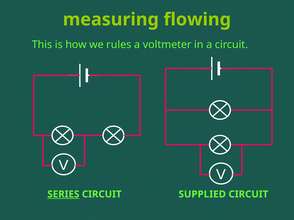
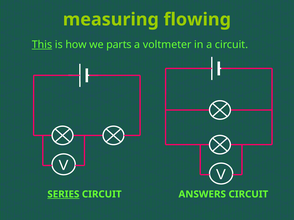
This underline: none -> present
rules: rules -> parts
SUPPLIED: SUPPLIED -> ANSWERS
